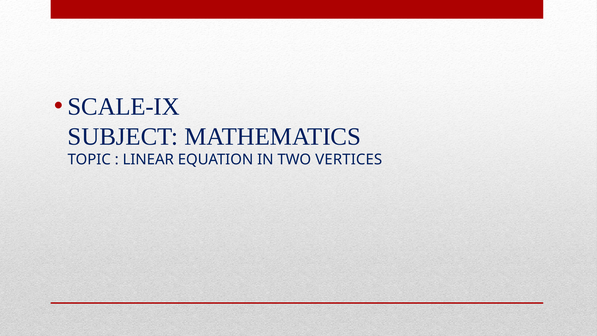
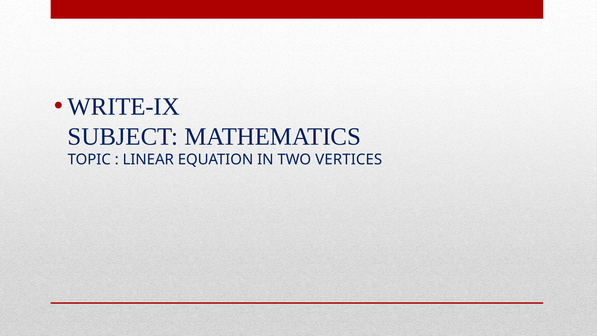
SCALE-IX: SCALE-IX -> WRITE-IX
